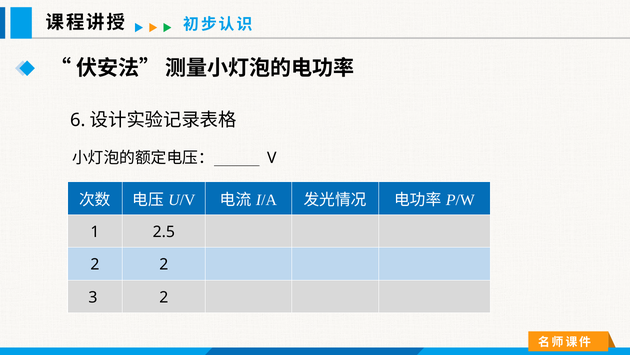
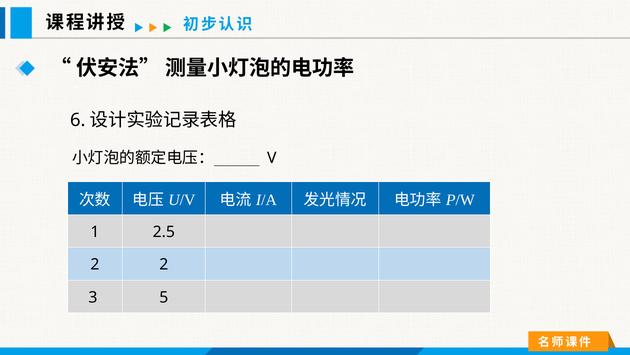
3 2: 2 -> 5
